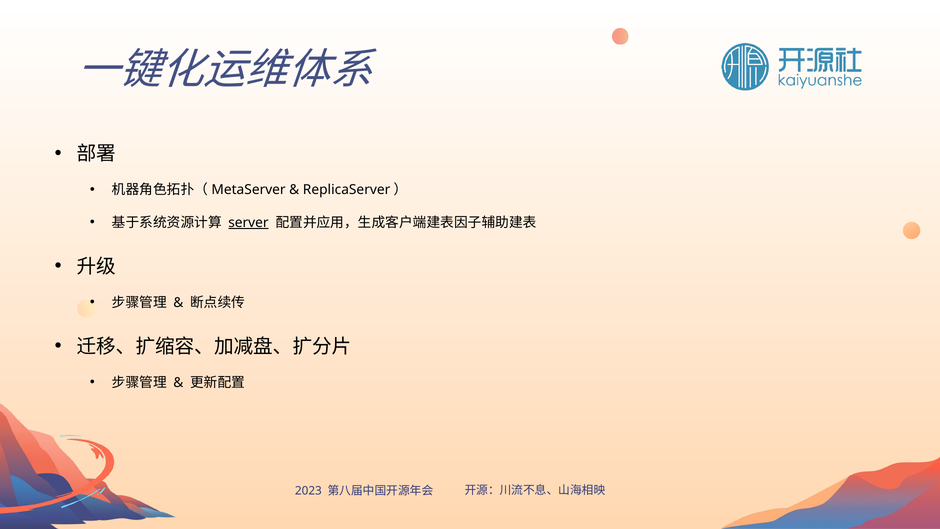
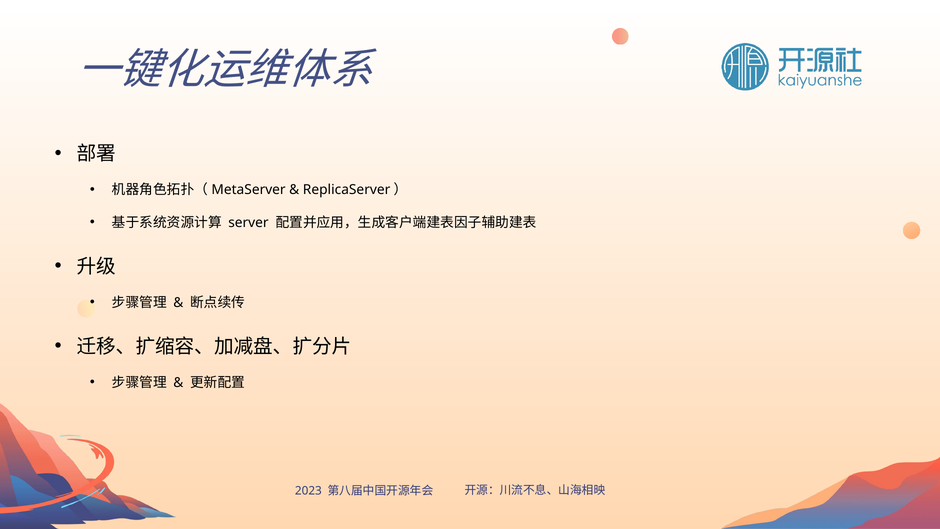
server underline: present -> none
